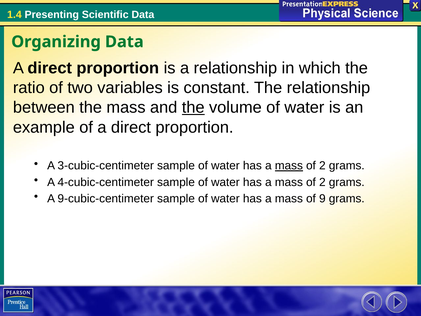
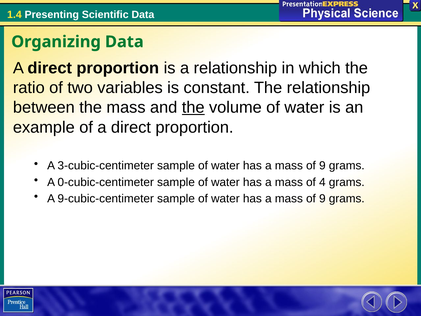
mass at (289, 166) underline: present -> none
2 at (322, 166): 2 -> 9
4-cubic-centimeter: 4-cubic-centimeter -> 0-cubic-centimeter
2 at (322, 182): 2 -> 4
